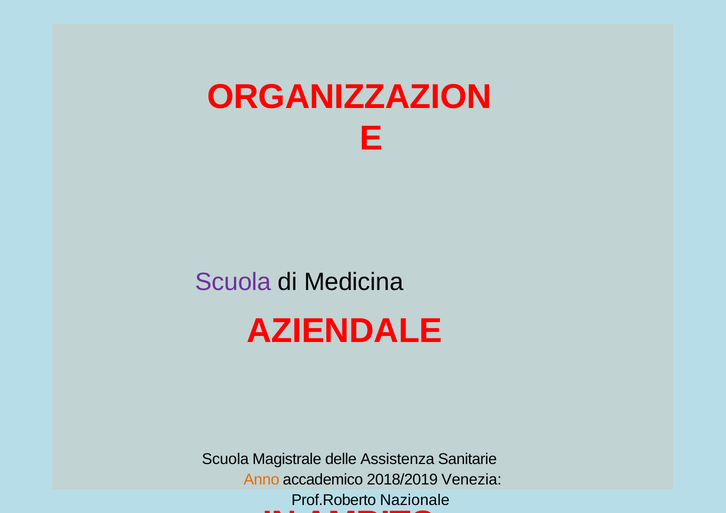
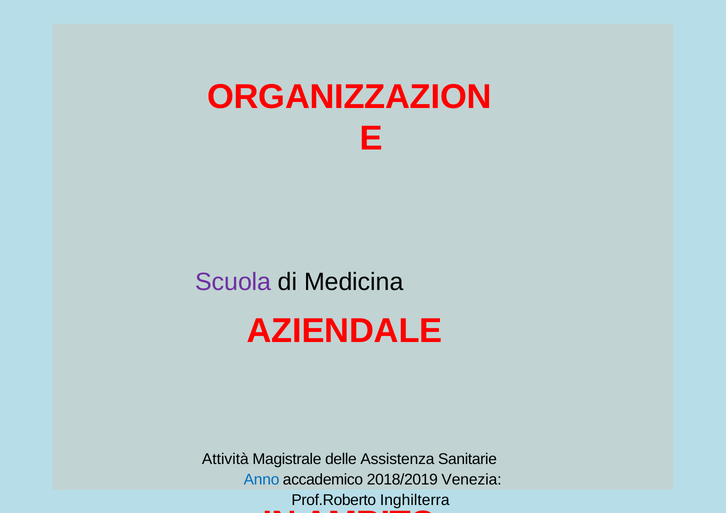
Scuola at (225, 459): Scuola -> Attività
Anno colour: orange -> blue
Nazionale: Nazionale -> Inghilterra
